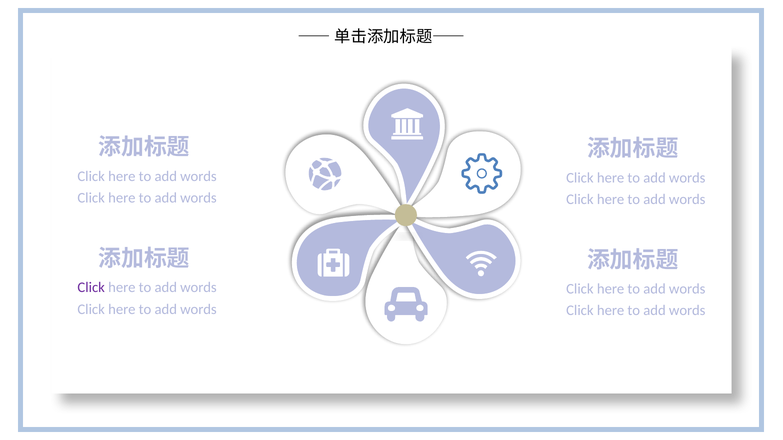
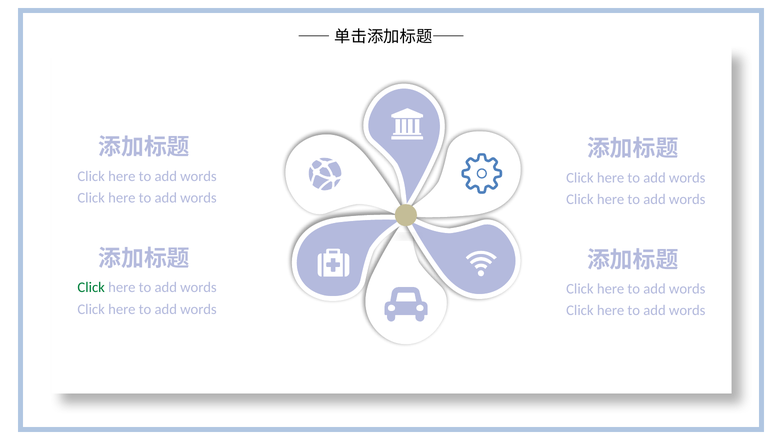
Click at (91, 288) colour: purple -> green
